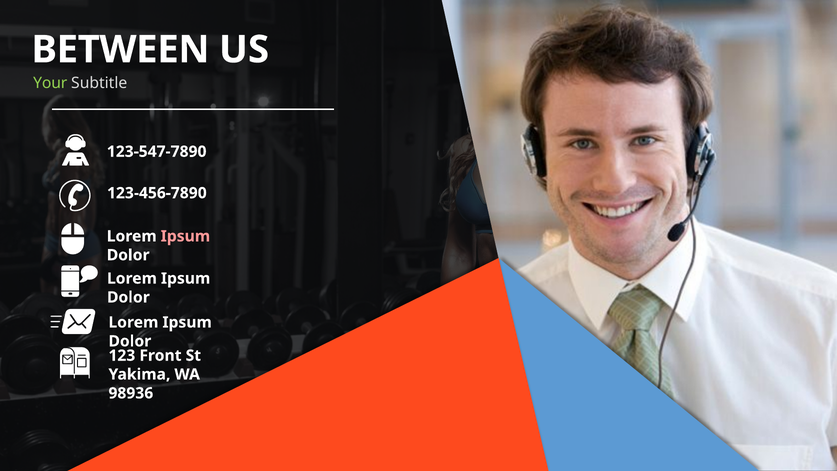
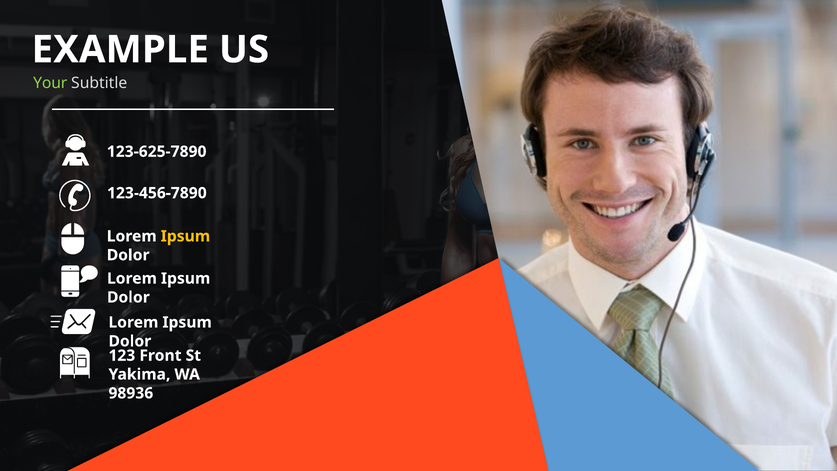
BETWEEN: BETWEEN -> EXAMPLE
123-547-7890: 123-547-7890 -> 123-625-7890
Ipsum at (185, 236) colour: pink -> yellow
